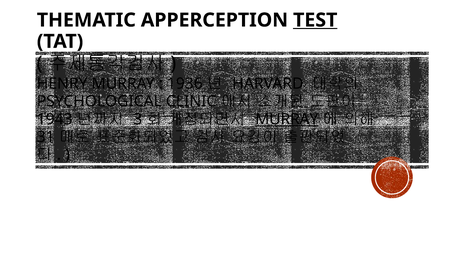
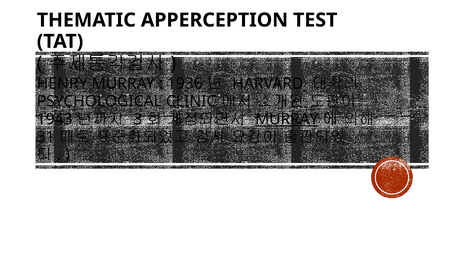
TEST underline: present -> none
